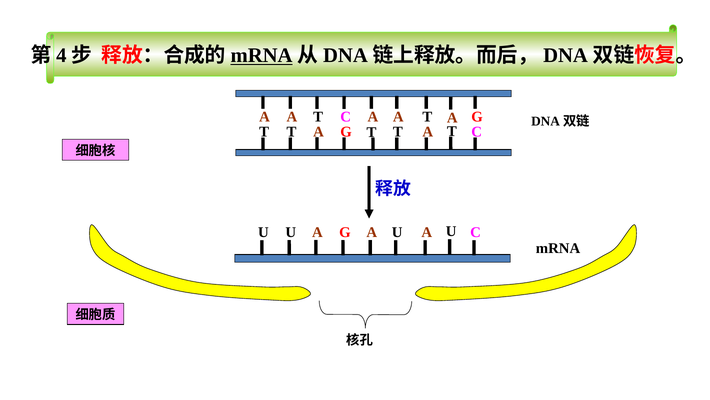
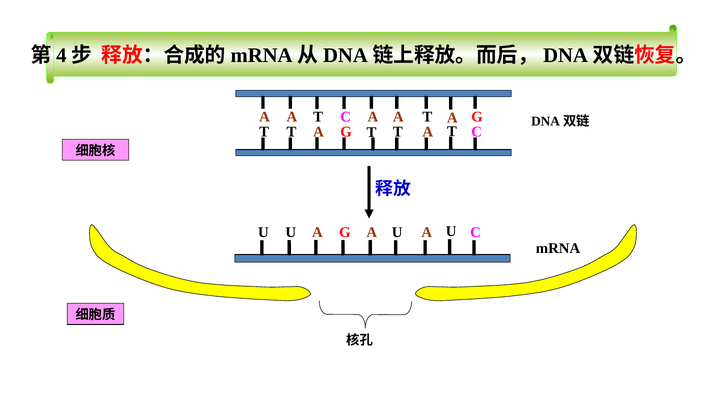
mRNA at (262, 55) underline: present -> none
